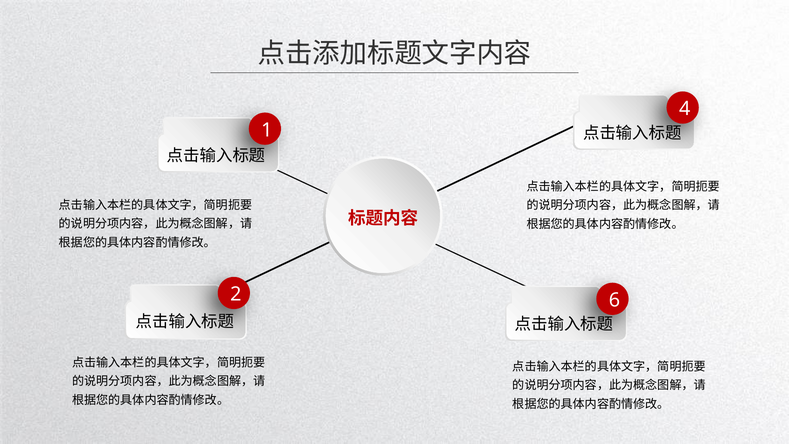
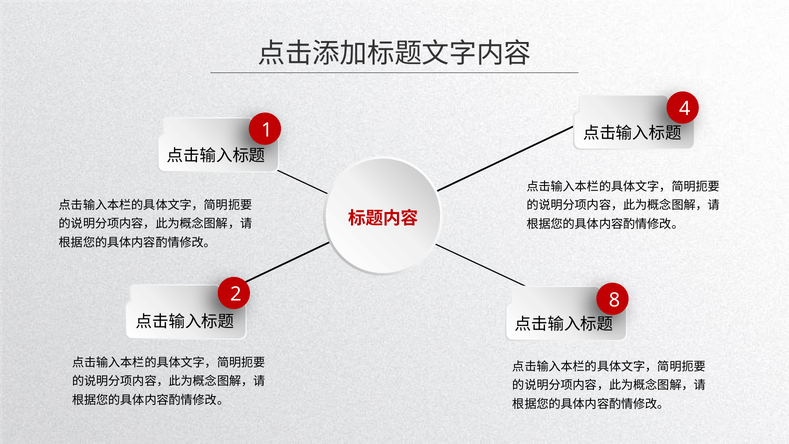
6: 6 -> 8
